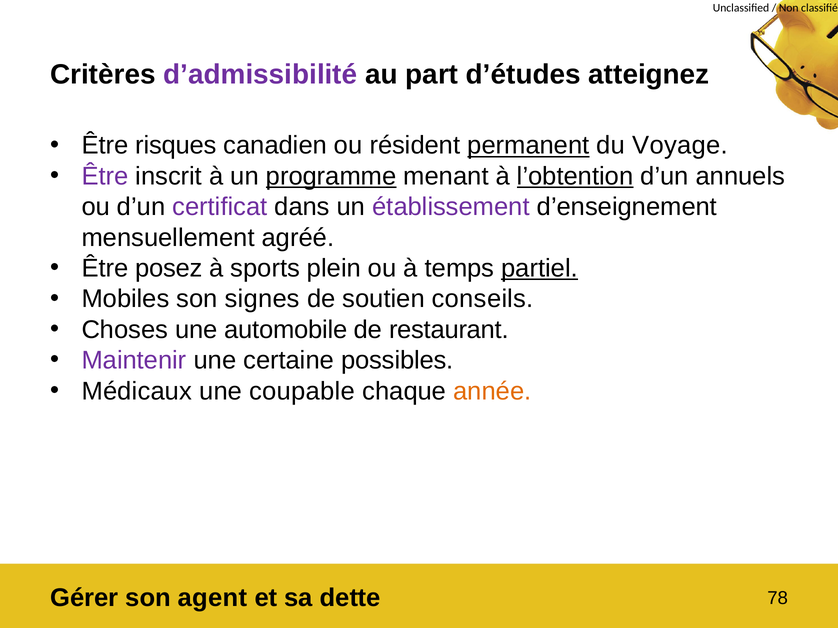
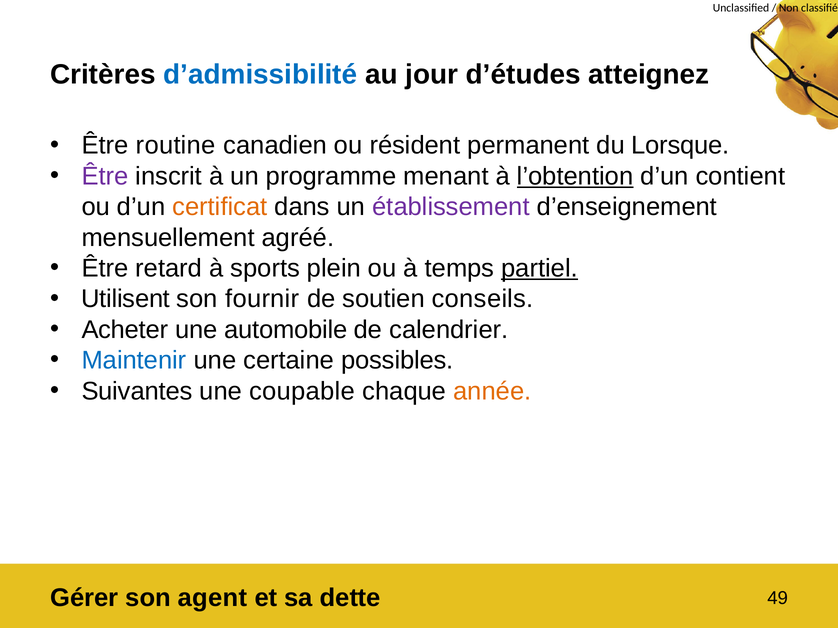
d’admissibilité colour: purple -> blue
part: part -> jour
risques: risques -> routine
permanent underline: present -> none
Voyage: Voyage -> Lorsque
programme underline: present -> none
annuels: annuels -> contient
certificat colour: purple -> orange
posez: posez -> retard
Mobiles: Mobiles -> Utilisent
signes: signes -> fournir
Choses: Choses -> Acheter
restaurant: restaurant -> calendrier
Maintenir colour: purple -> blue
Médicaux: Médicaux -> Suivantes
78: 78 -> 49
